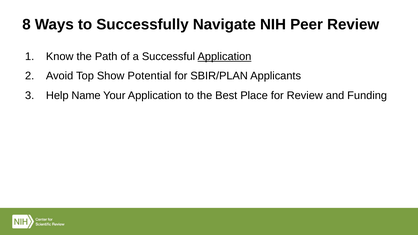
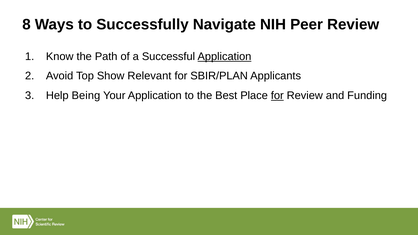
Potential: Potential -> Relevant
Name: Name -> Being
for at (277, 96) underline: none -> present
